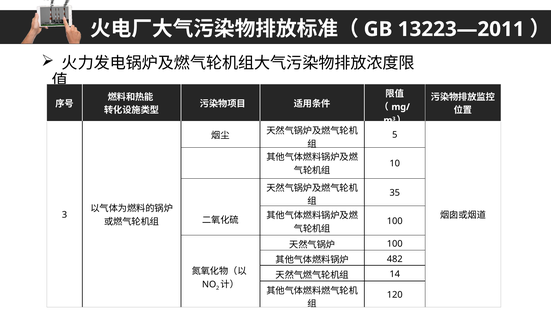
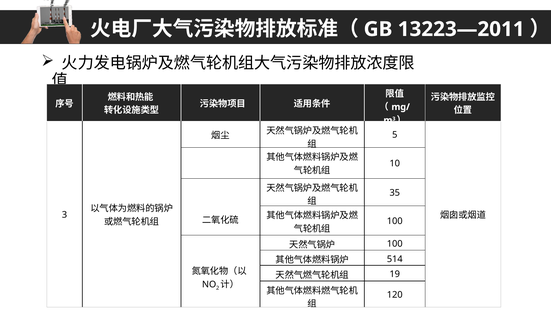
482: 482 -> 514
14: 14 -> 19
